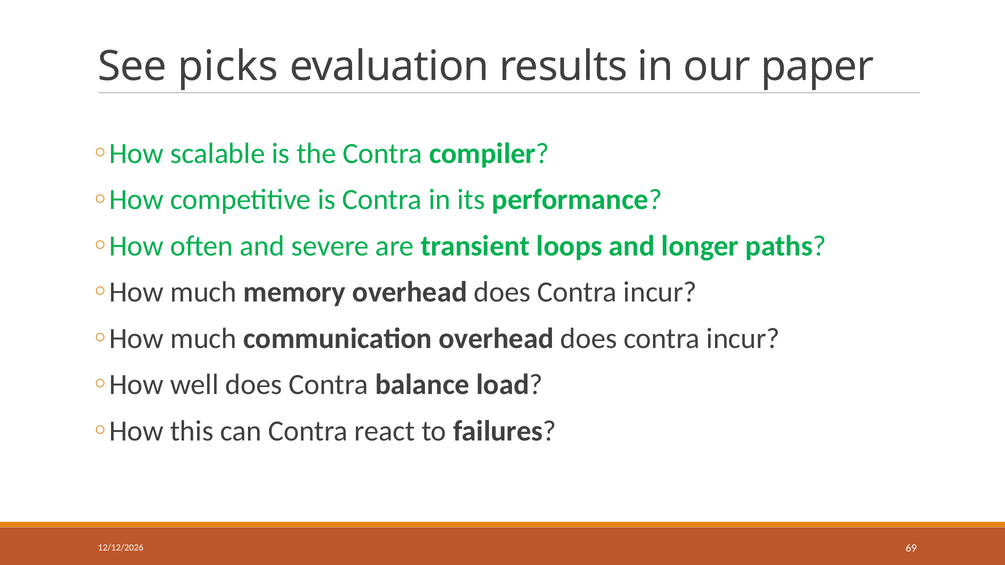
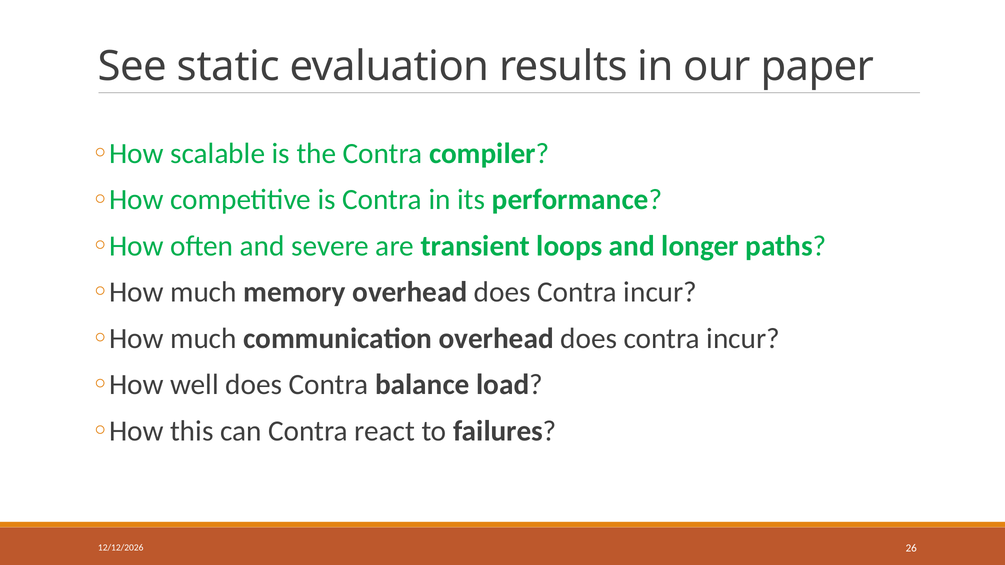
picks: picks -> static
69: 69 -> 26
